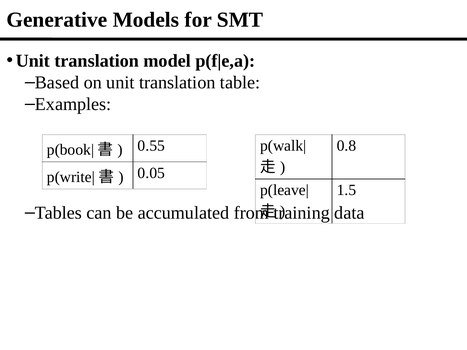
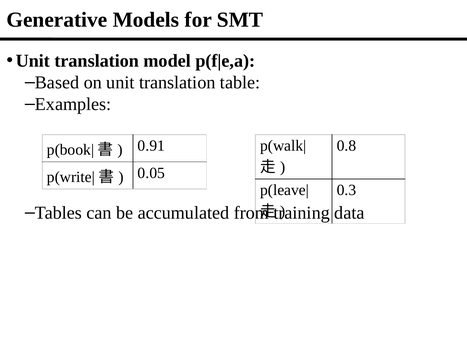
0.55: 0.55 -> 0.91
1.5: 1.5 -> 0.3
